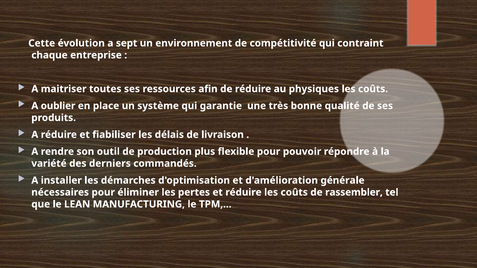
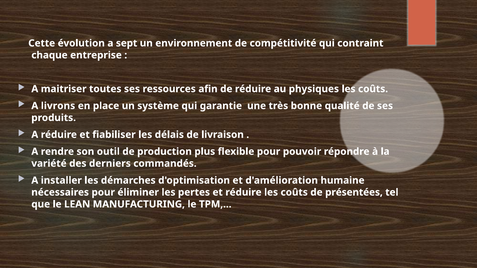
oublier: oublier -> livrons
générale: générale -> humaine
rassembler: rassembler -> présentées
